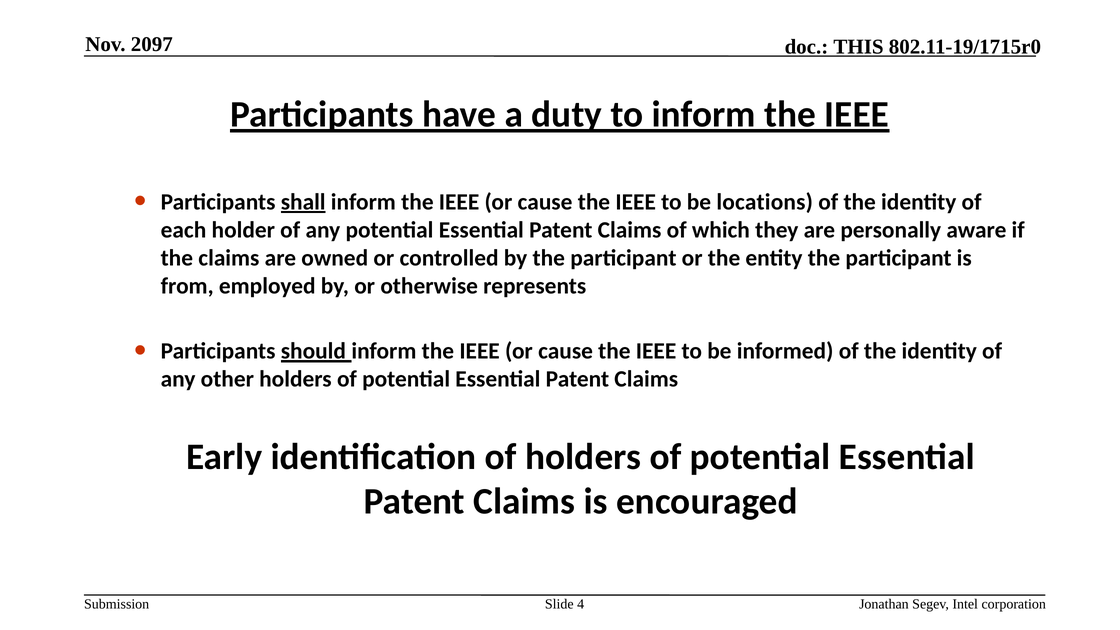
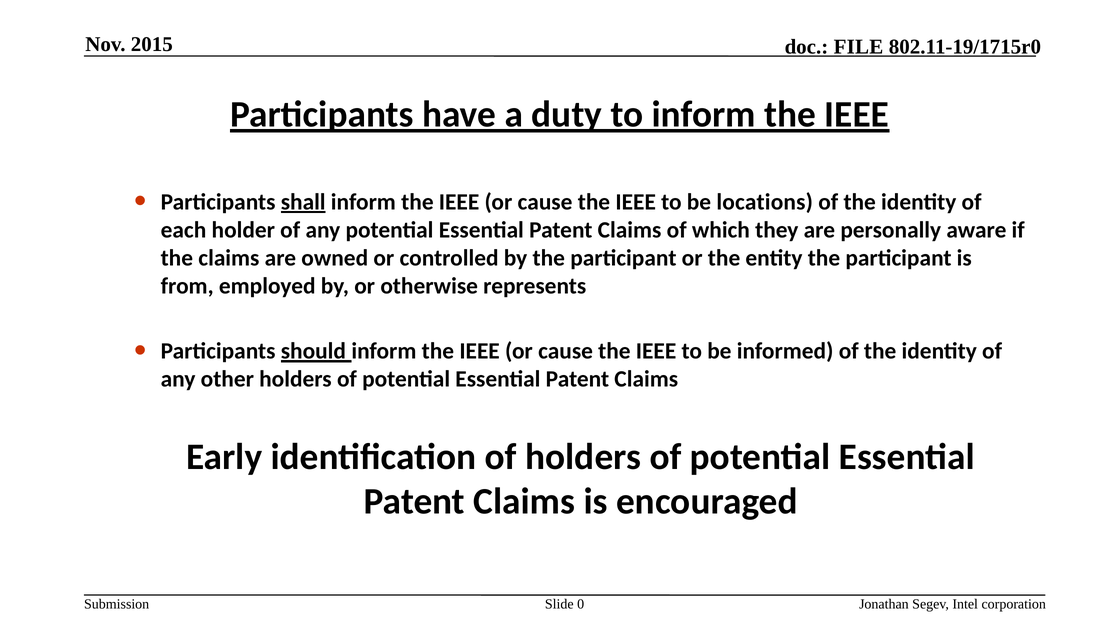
2097: 2097 -> 2015
THIS: THIS -> FILE
4: 4 -> 0
